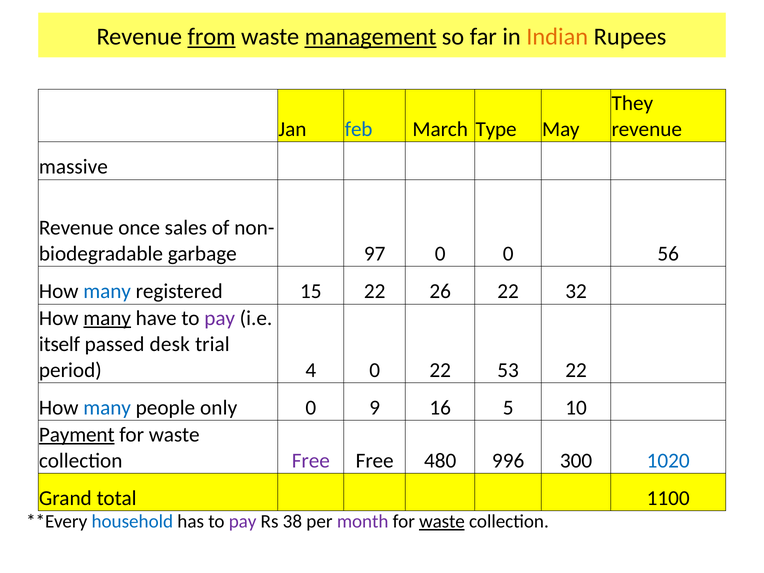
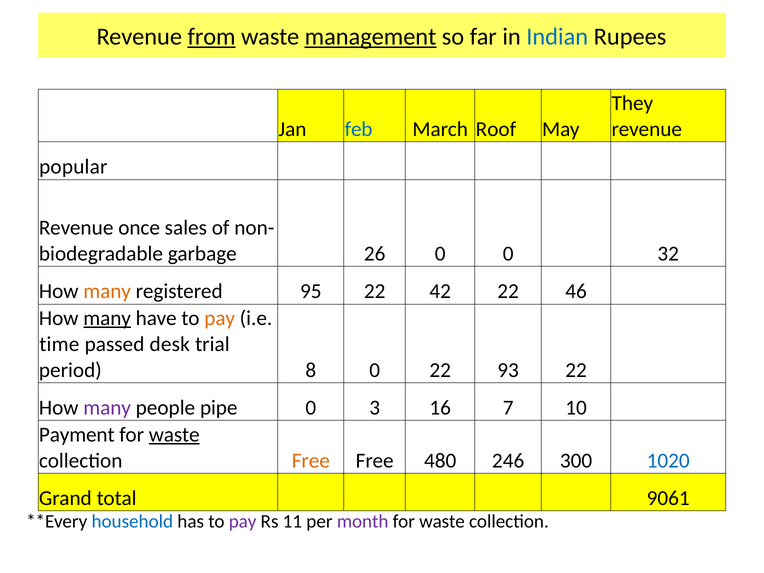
Indian colour: orange -> blue
Type: Type -> Roof
massive: massive -> popular
97: 97 -> 26
56: 56 -> 32
many at (107, 291) colour: blue -> orange
15: 15 -> 95
26: 26 -> 42
32: 32 -> 46
pay at (220, 318) colour: purple -> orange
itself: itself -> time
4: 4 -> 8
53: 53 -> 93
many at (107, 408) colour: blue -> purple
only: only -> pipe
9: 9 -> 3
5: 5 -> 7
Payment underline: present -> none
waste at (174, 435) underline: none -> present
Free at (311, 461) colour: purple -> orange
996: 996 -> 246
1100: 1100 -> 9061
38: 38 -> 11
waste at (442, 522) underline: present -> none
